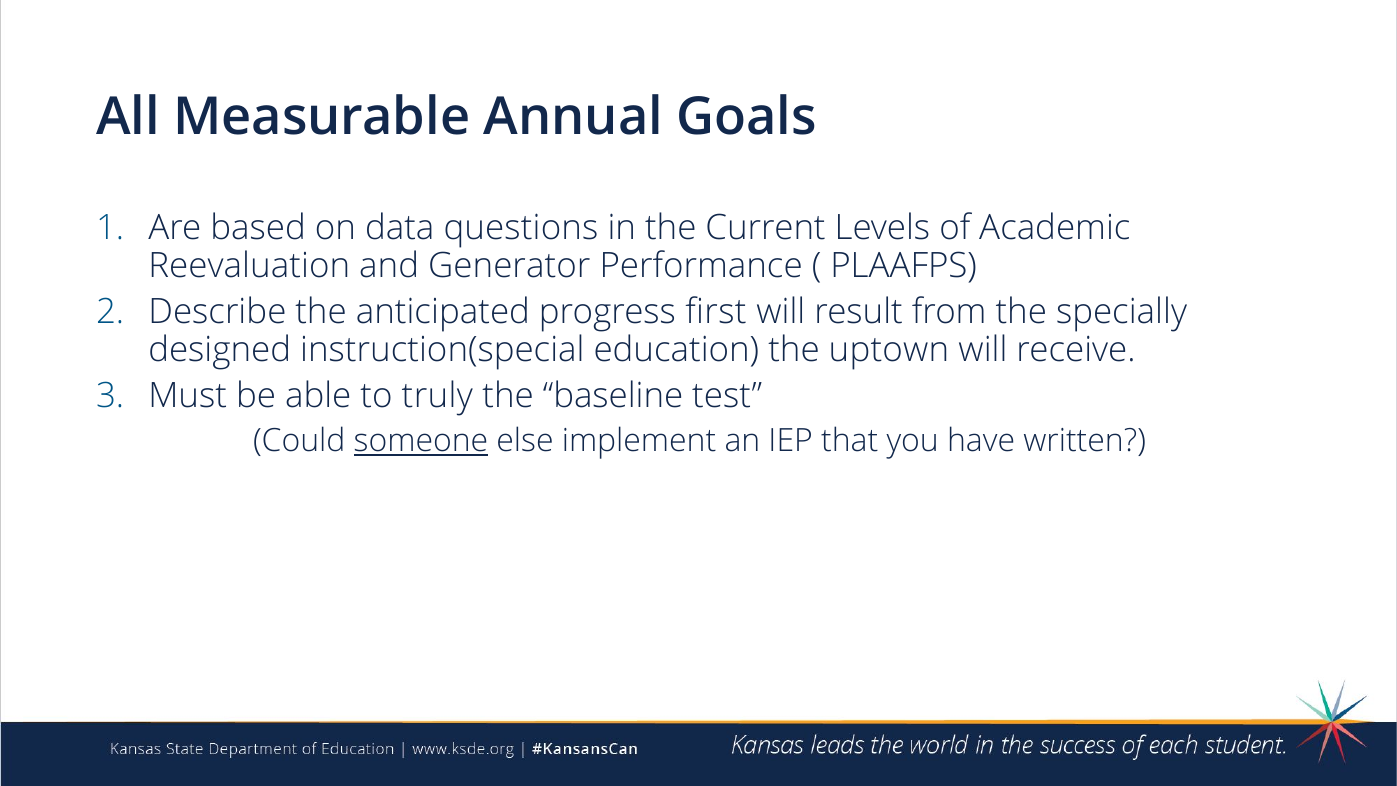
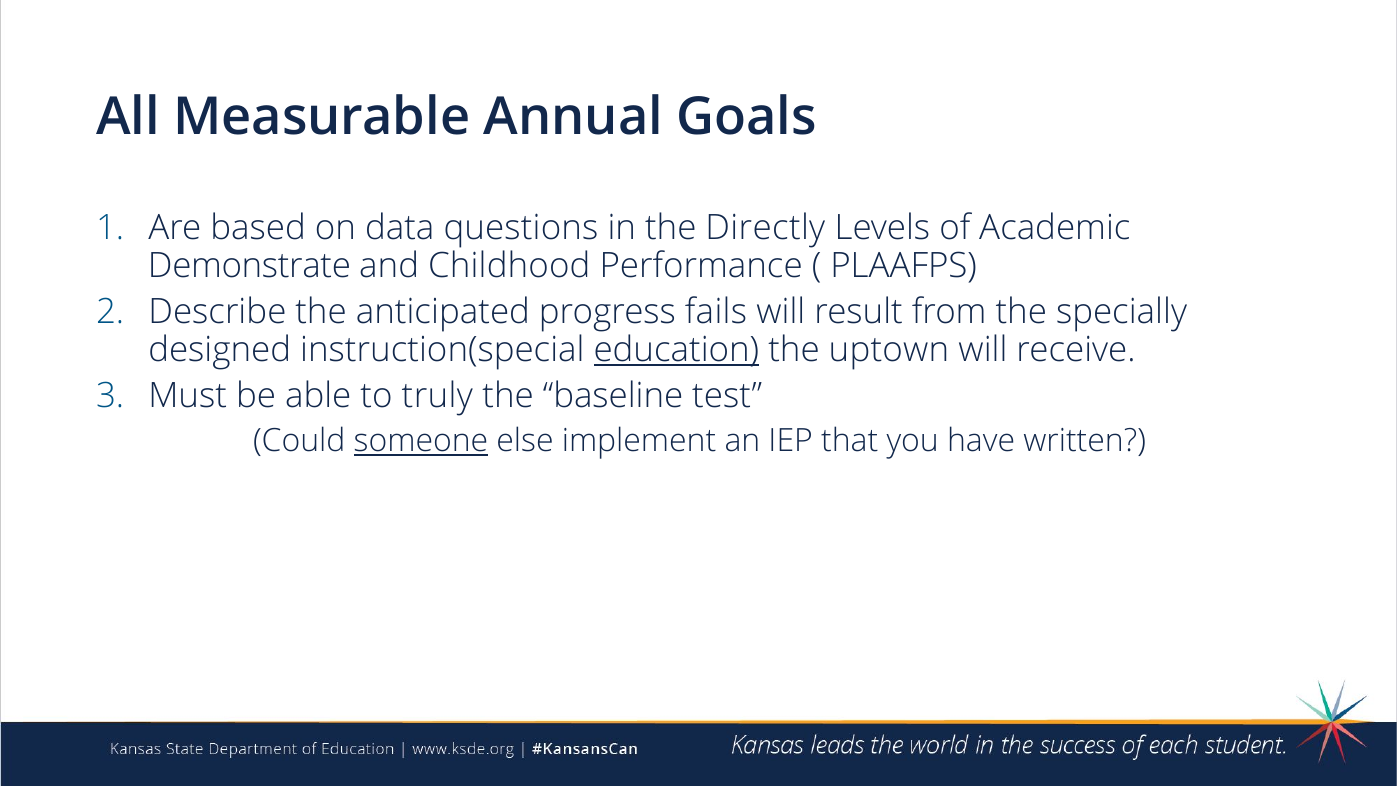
Current: Current -> Directly
Reevaluation: Reevaluation -> Demonstrate
Generator: Generator -> Childhood
first: first -> fails
education underline: none -> present
